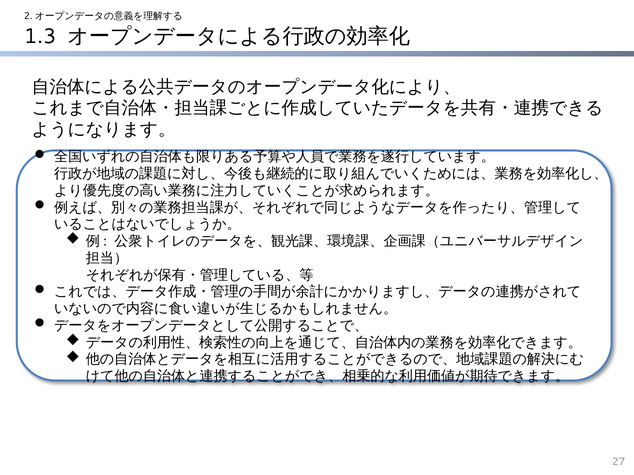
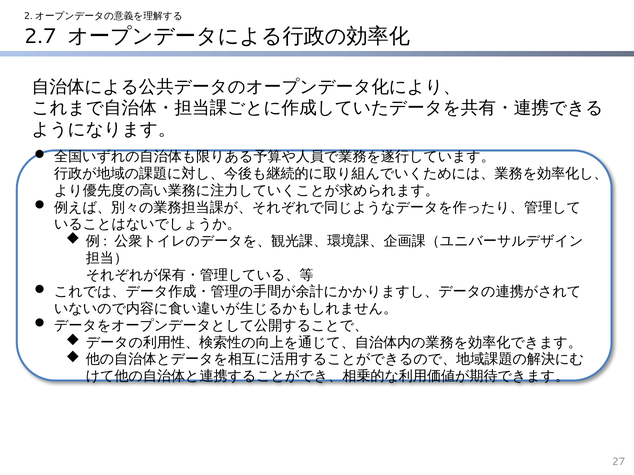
1.3: 1.3 -> 2.7
